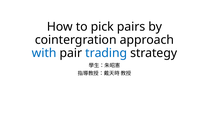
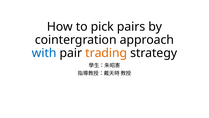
trading colour: blue -> orange
